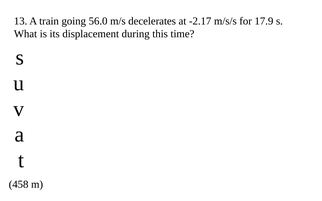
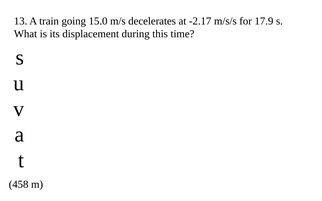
56.0: 56.0 -> 15.0
